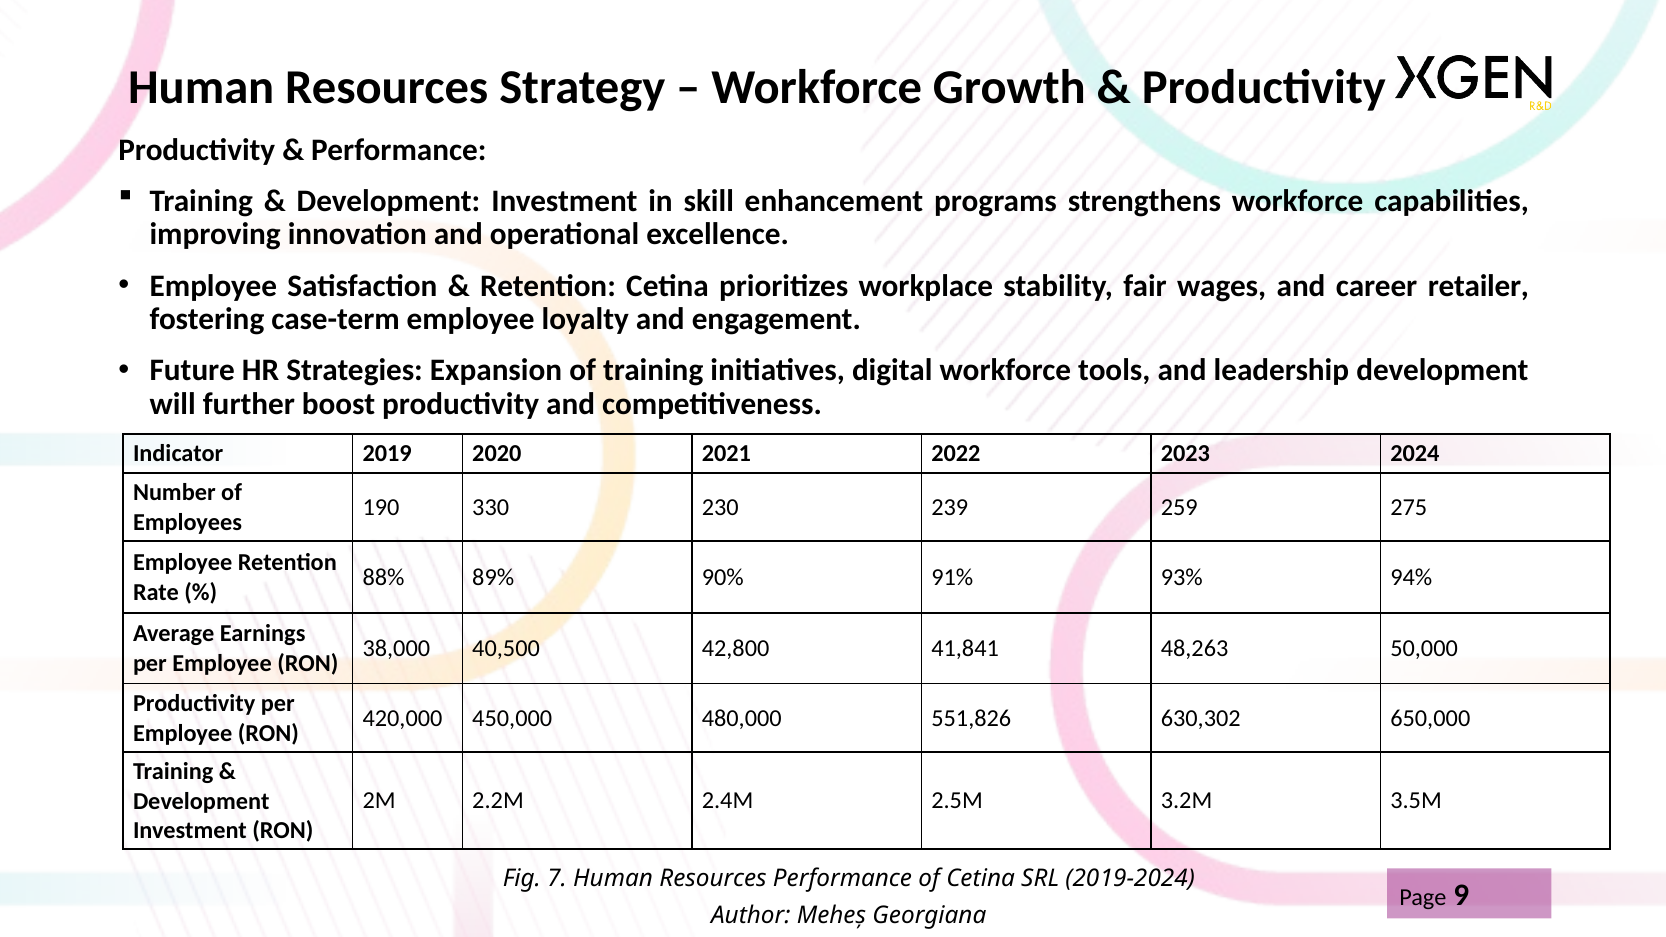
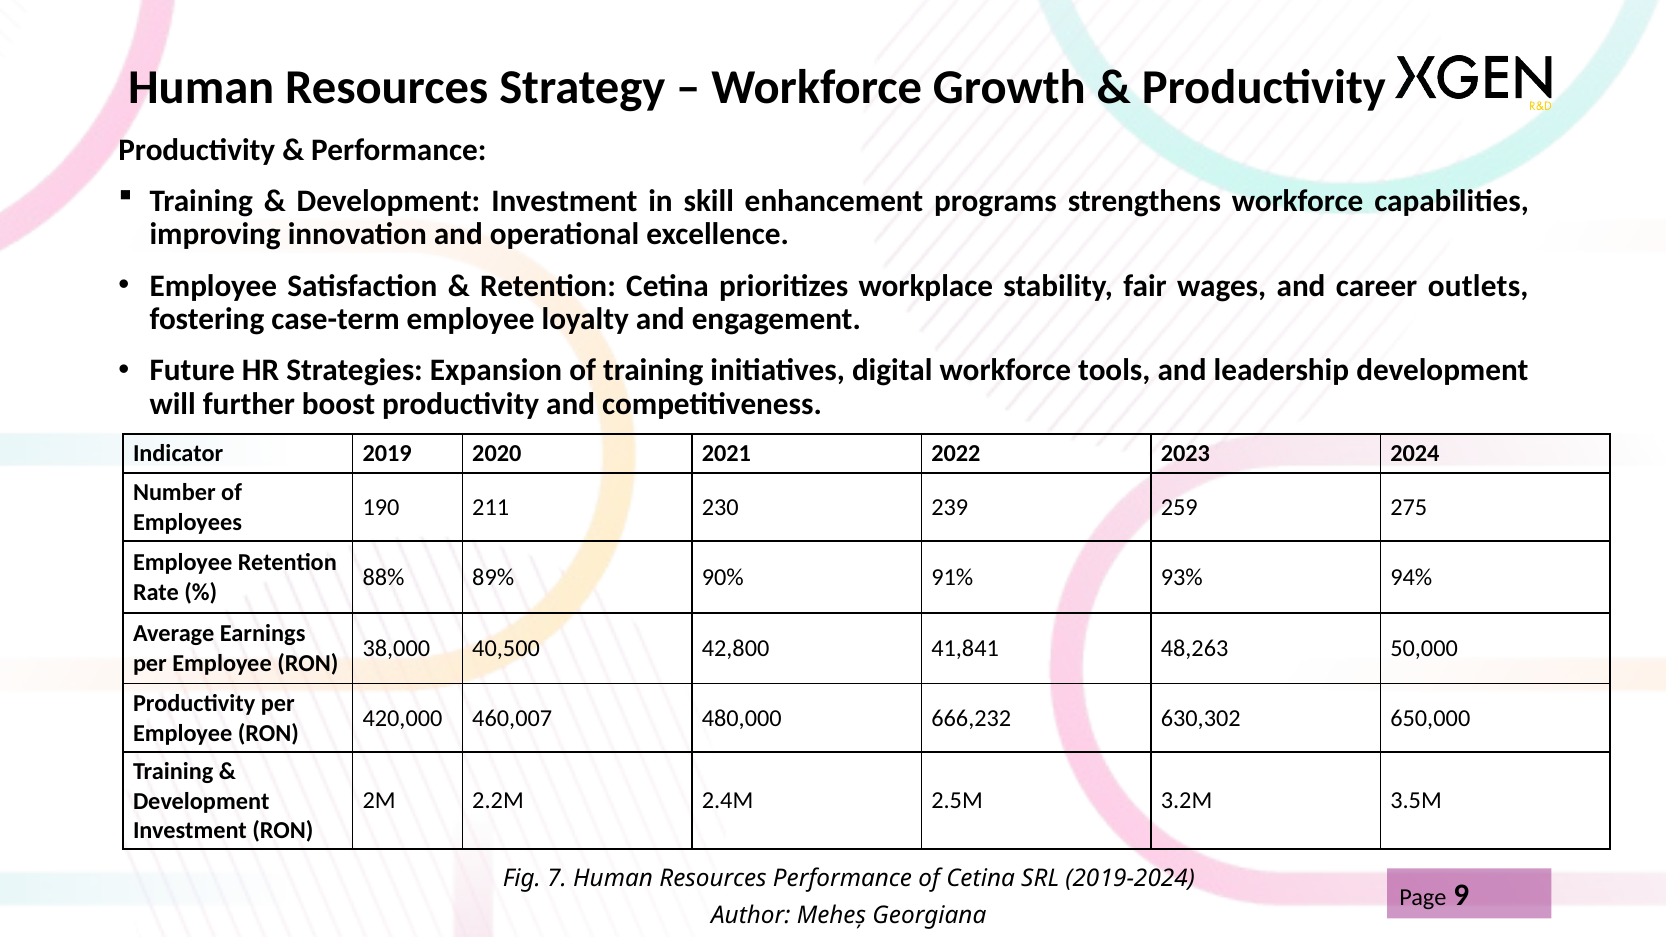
retailer: retailer -> outlets
330: 330 -> 211
450,000: 450,000 -> 460,007
551,826: 551,826 -> 666,232
